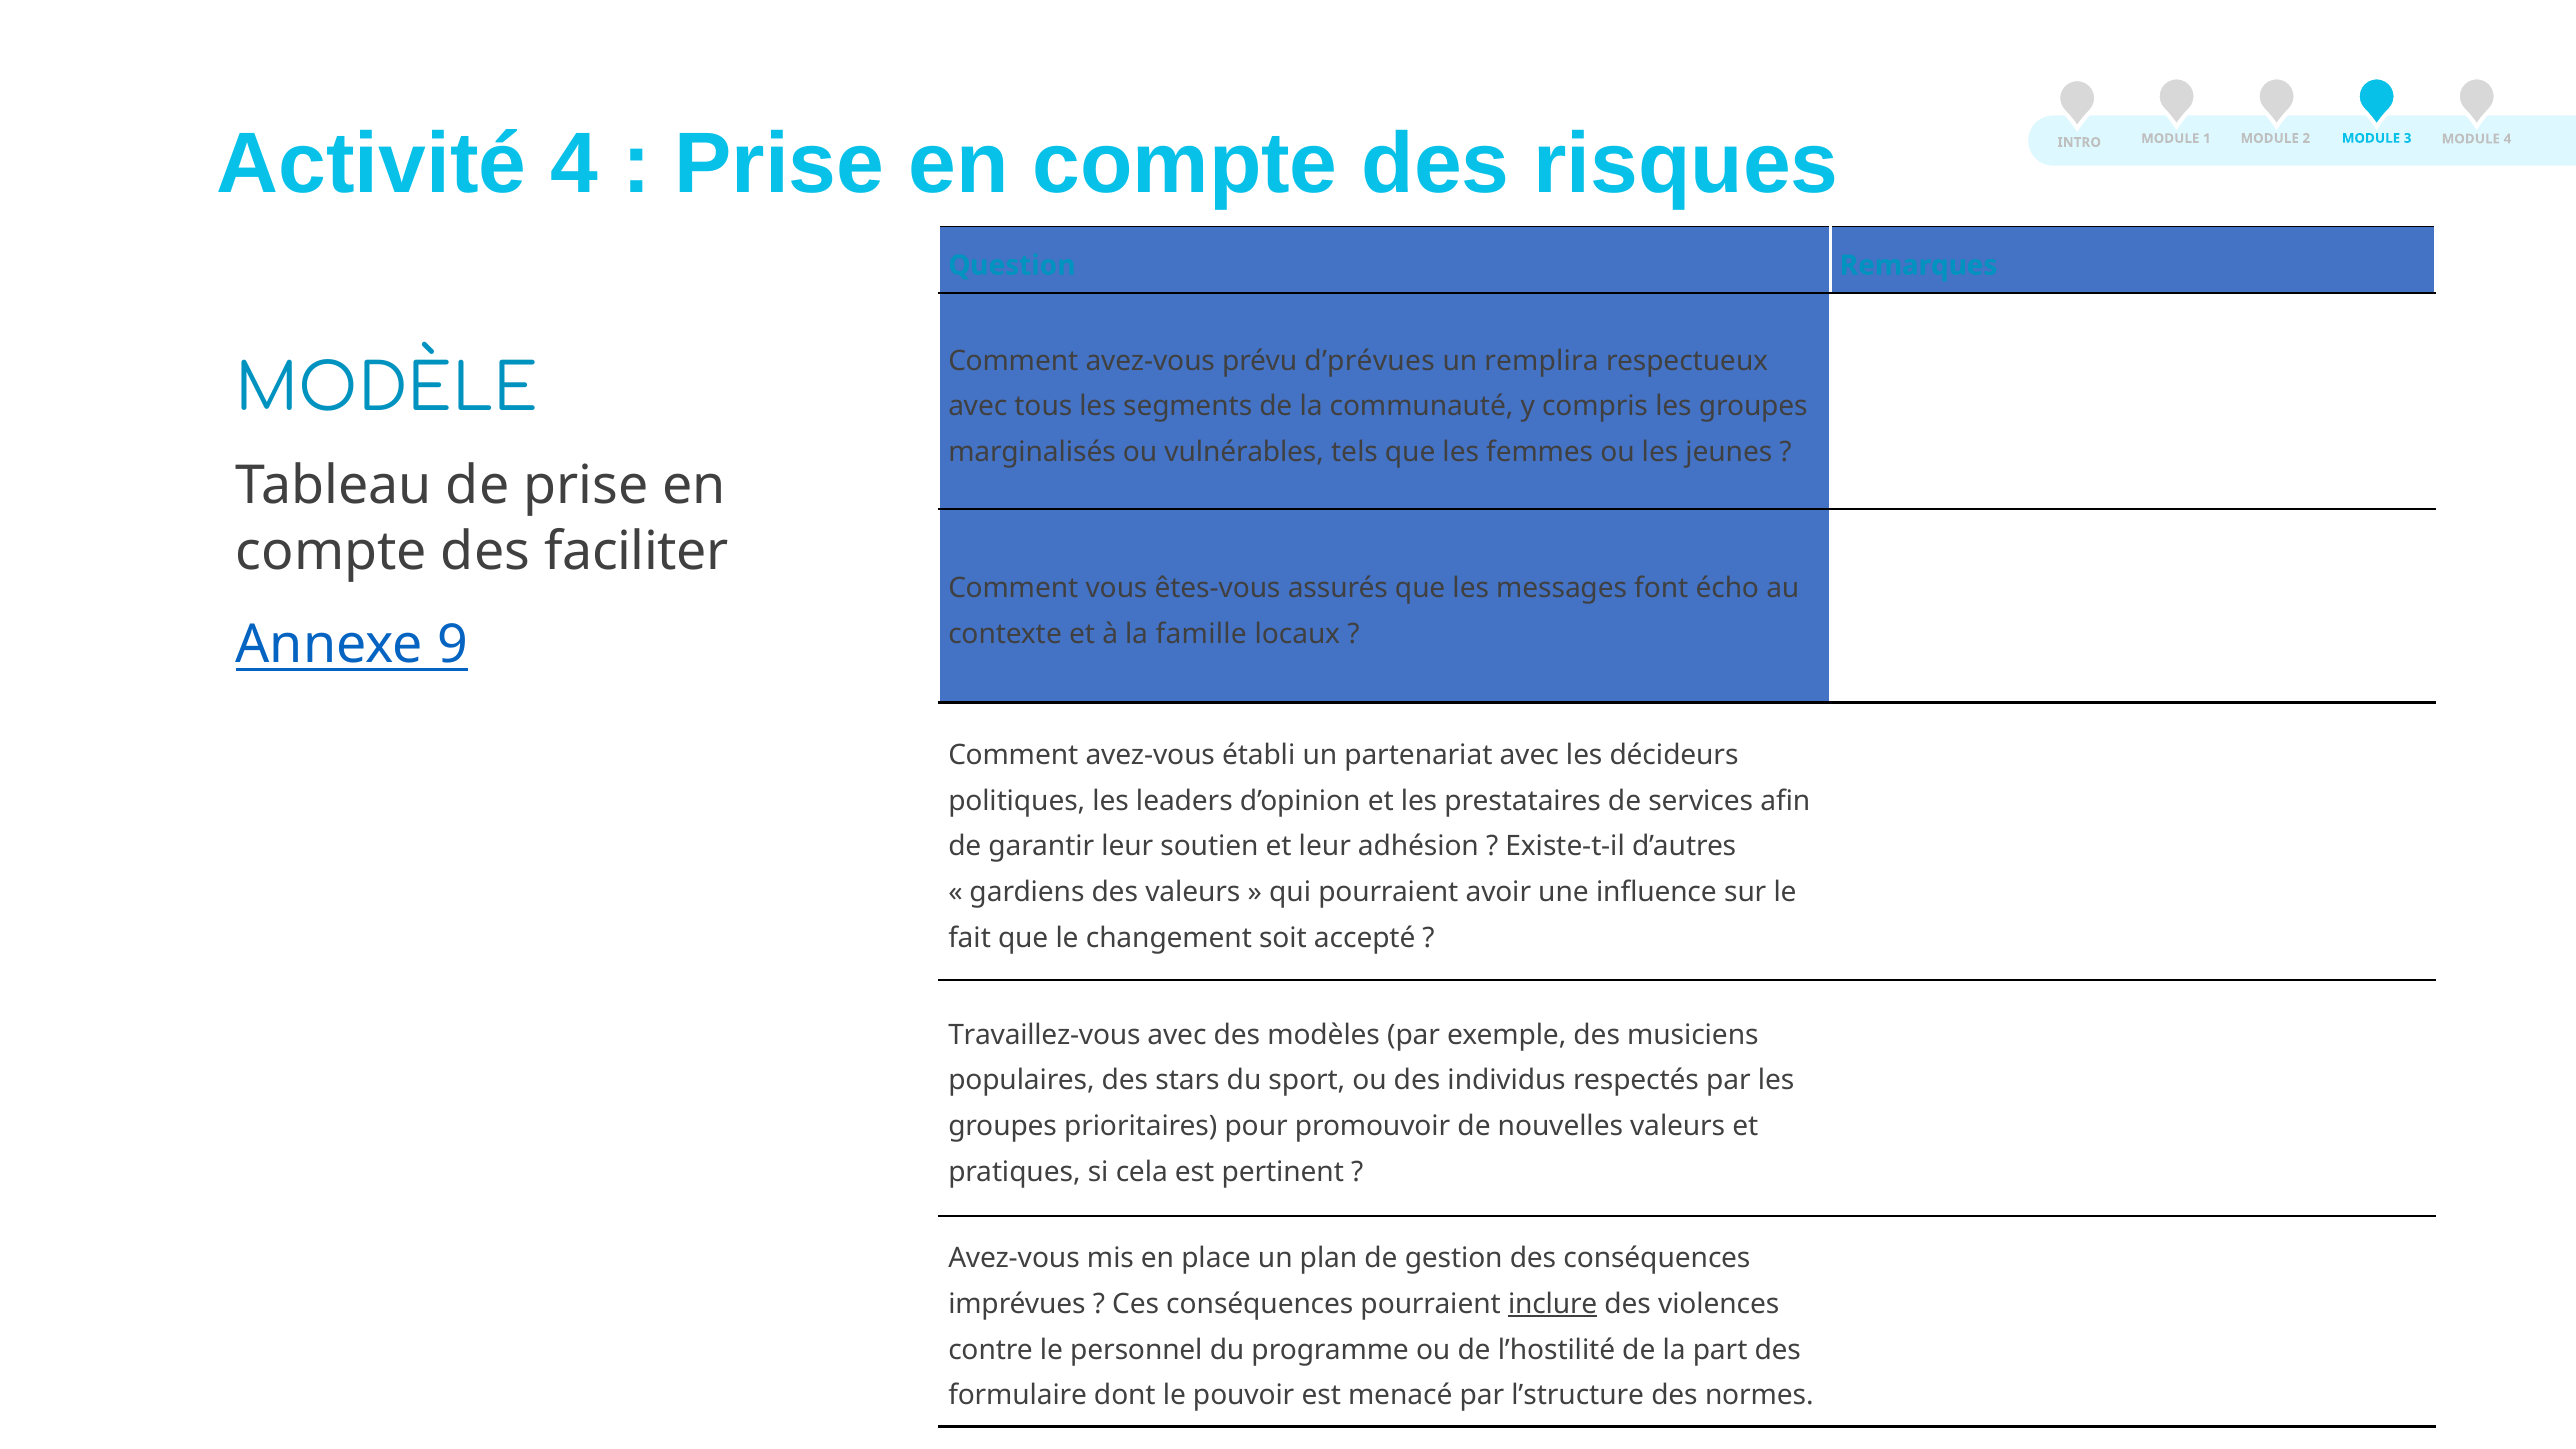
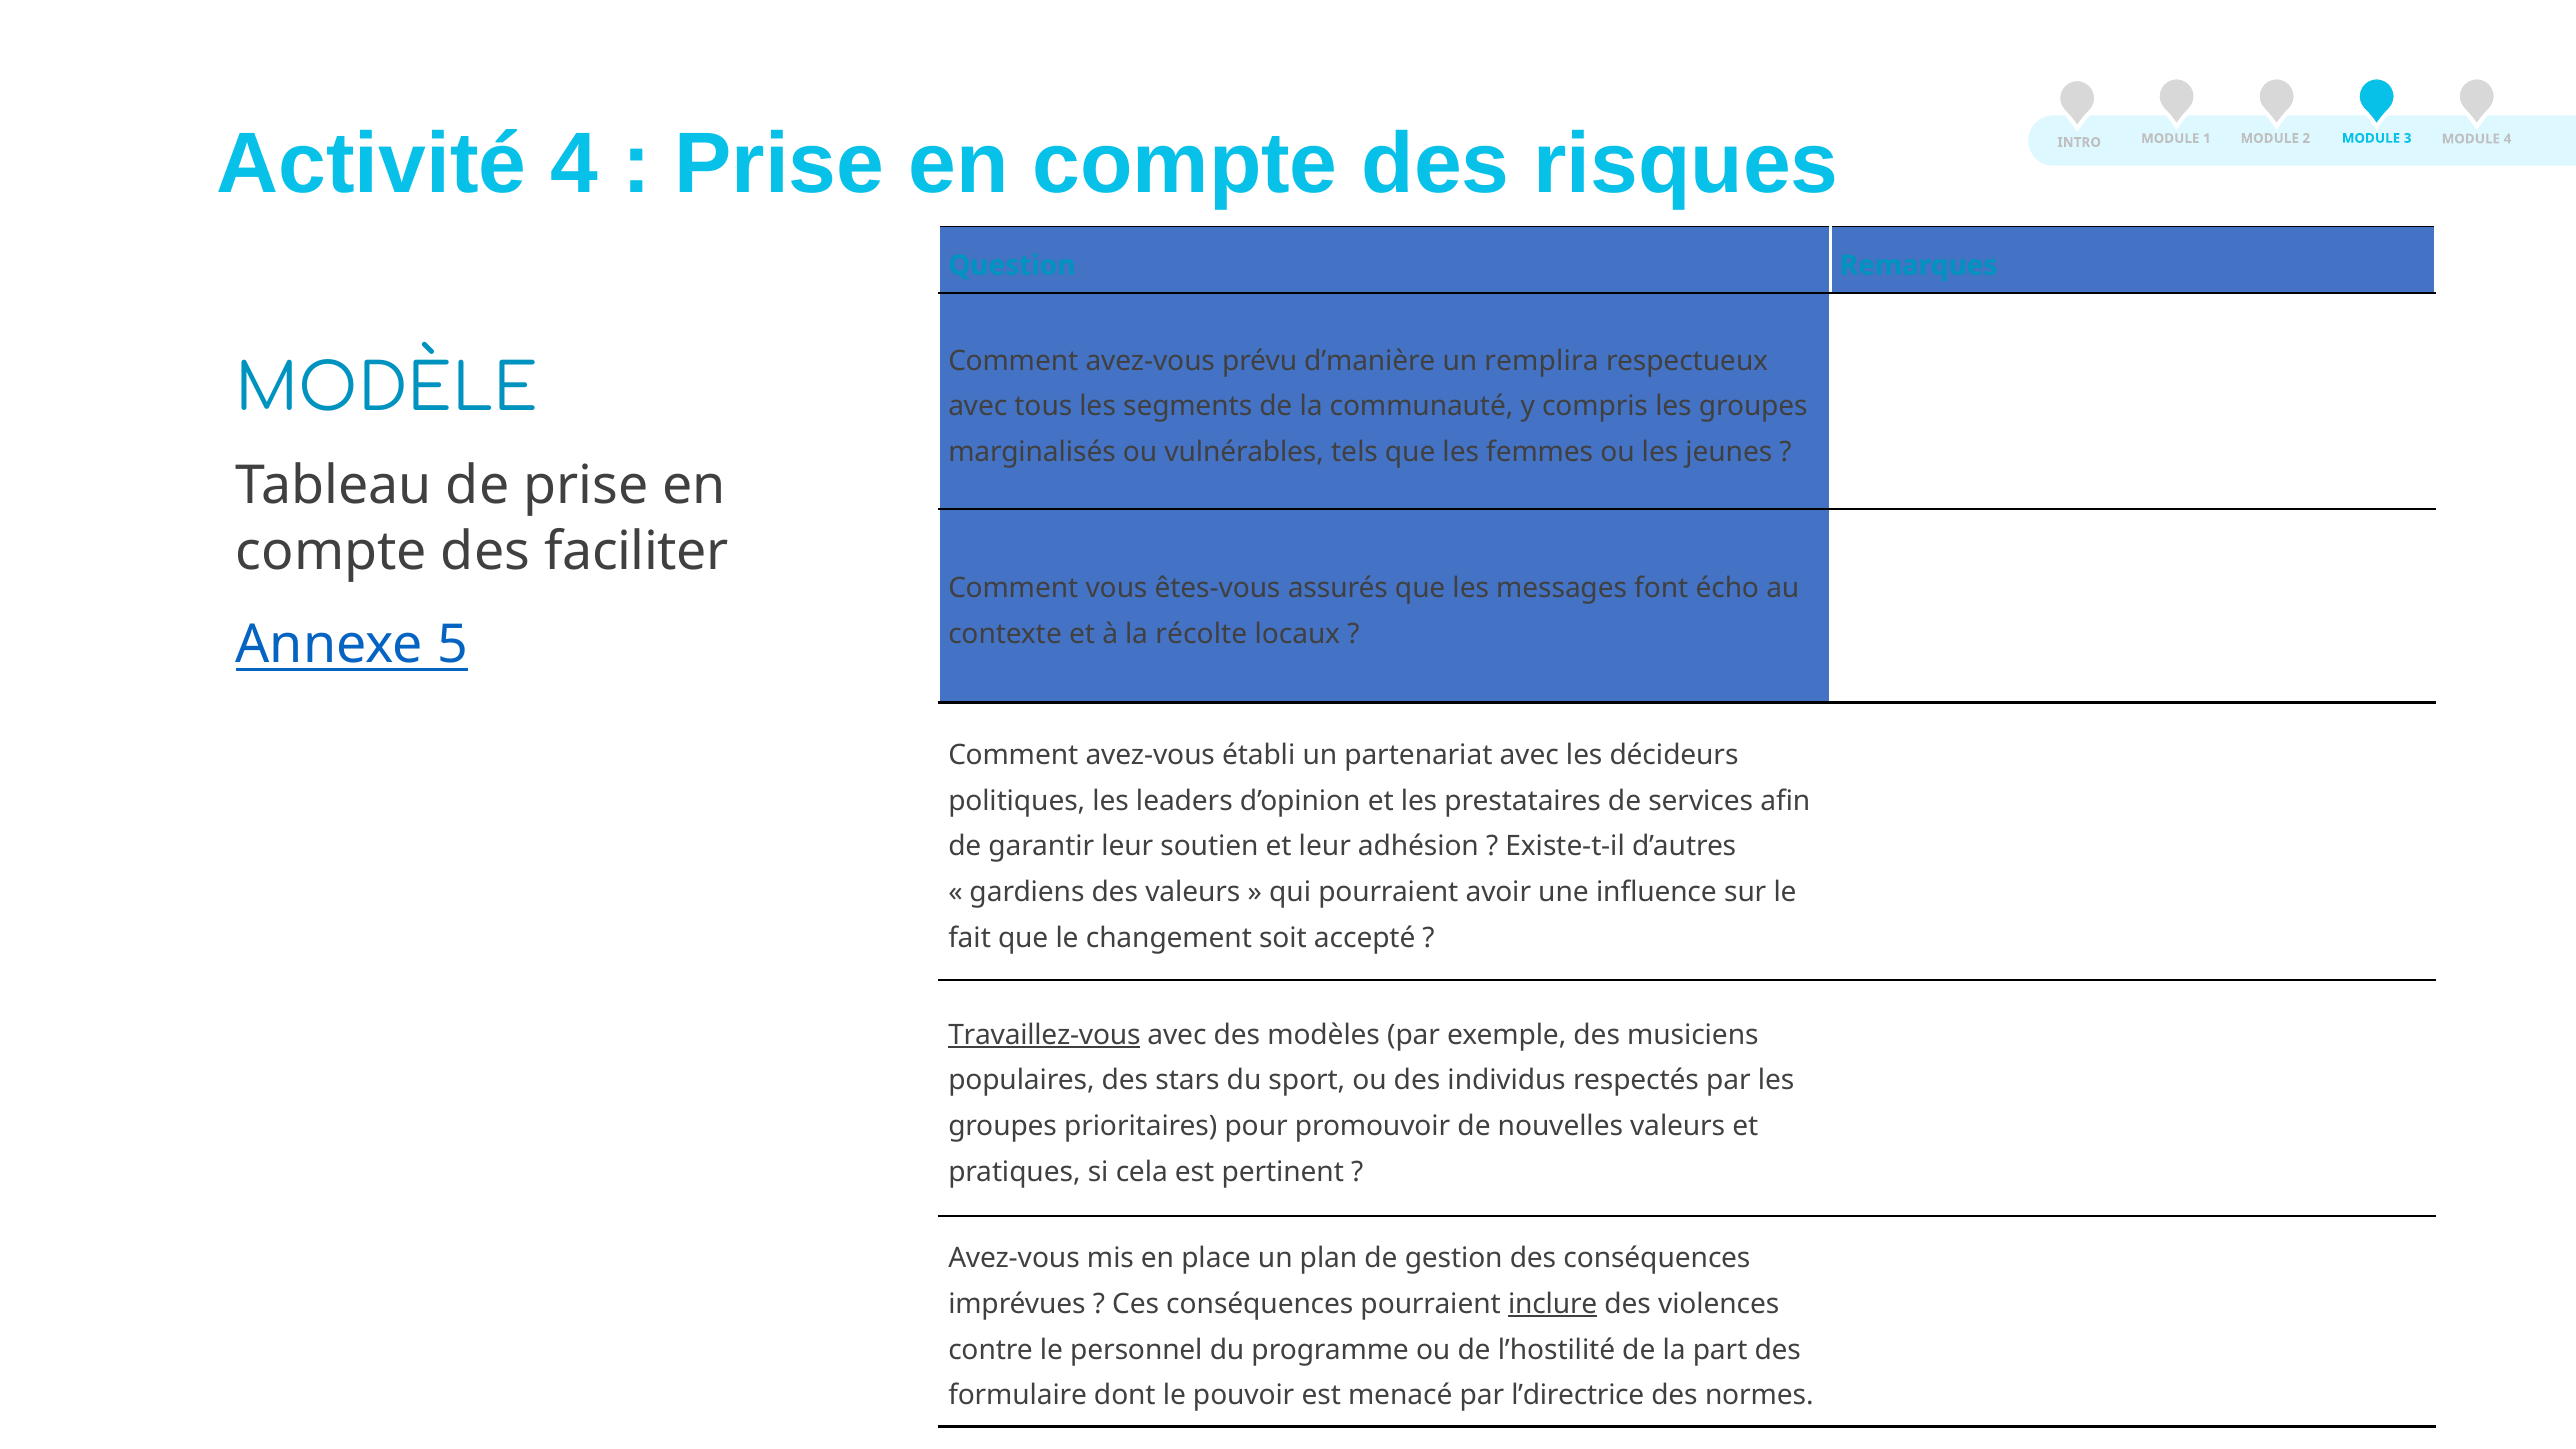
d’prévues: d’prévues -> d’manière
famille: famille -> récolte
9: 9 -> 5
Travaillez-vous underline: none -> present
l’structure: l’structure -> l’directrice
